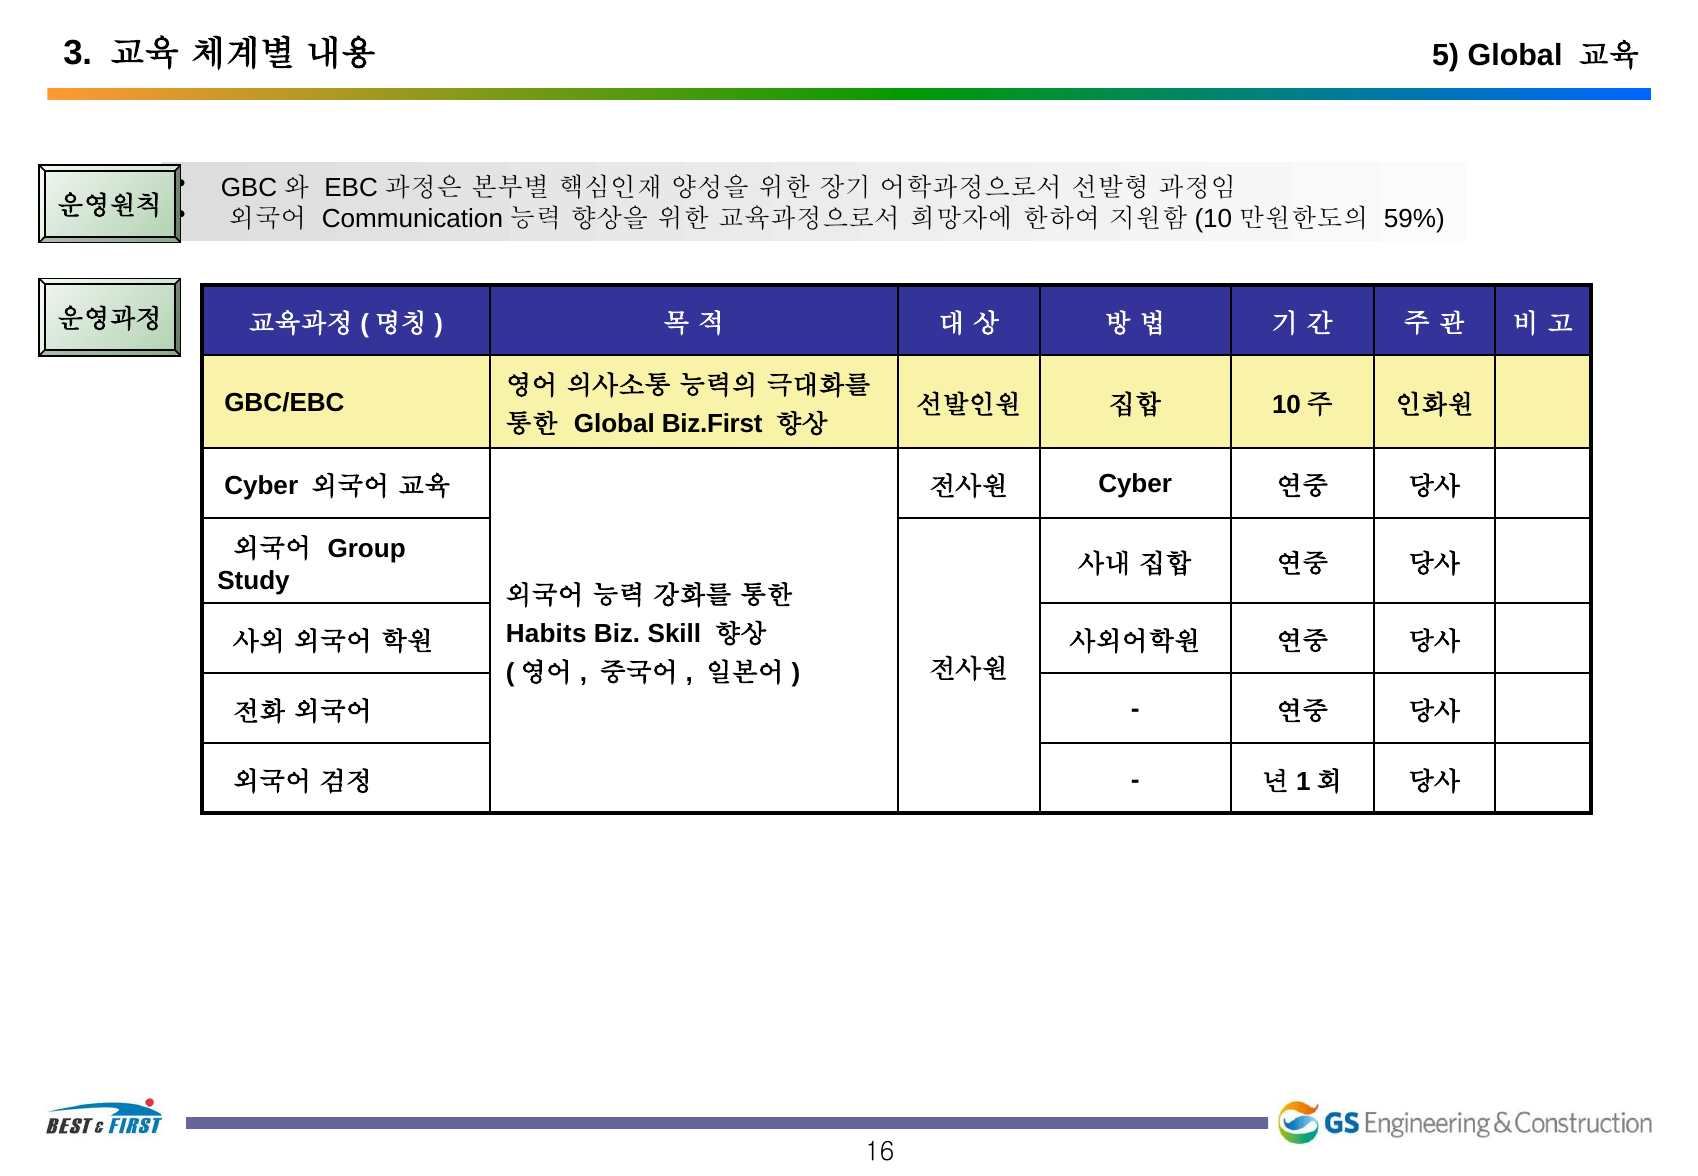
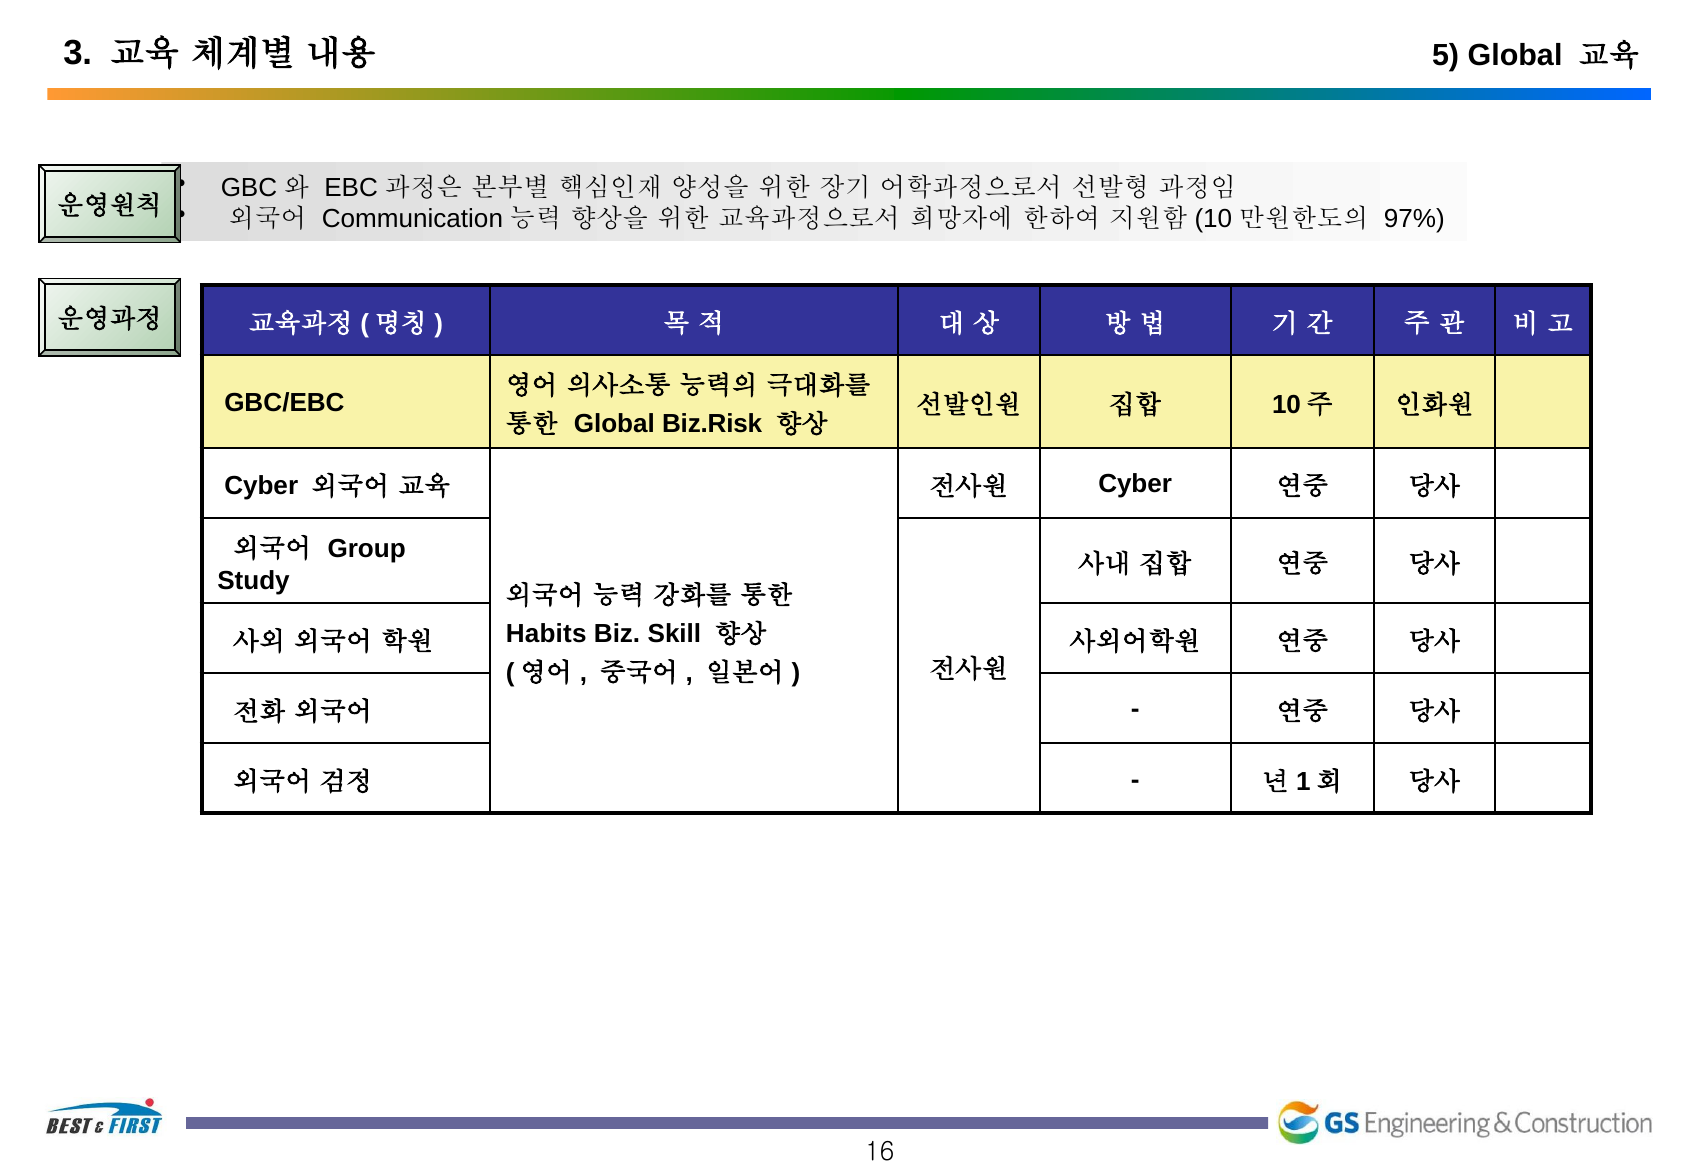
59%: 59% -> 97%
Biz.First: Biz.First -> Biz.Risk
